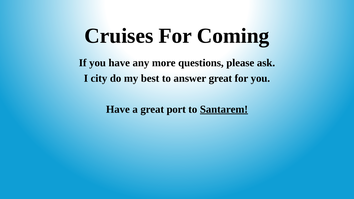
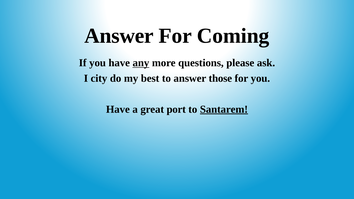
Cruises at (119, 36): Cruises -> Answer
any underline: none -> present
answer great: great -> those
